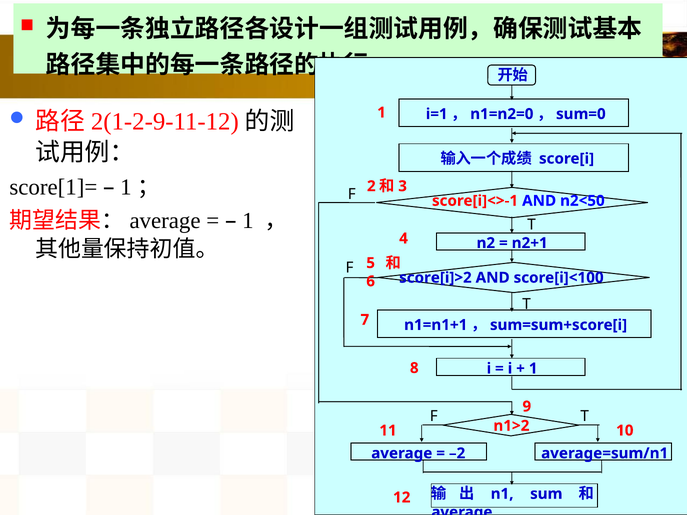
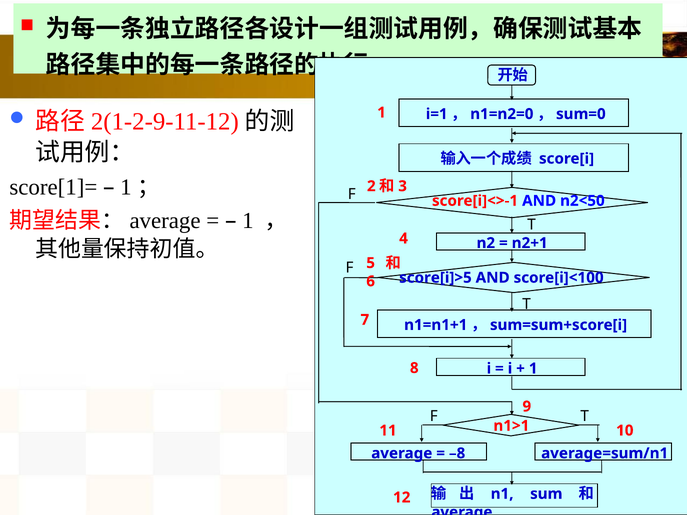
score[i]>2: score[i]>2 -> score[i]>5
n1>2: n1>2 -> n1>1
–2: –2 -> –8
